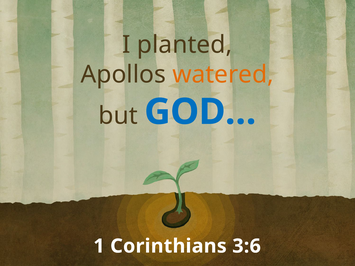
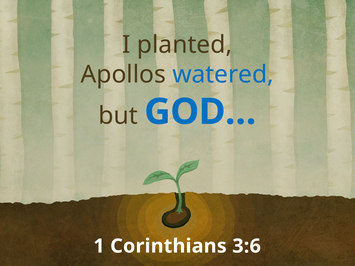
watered colour: orange -> blue
